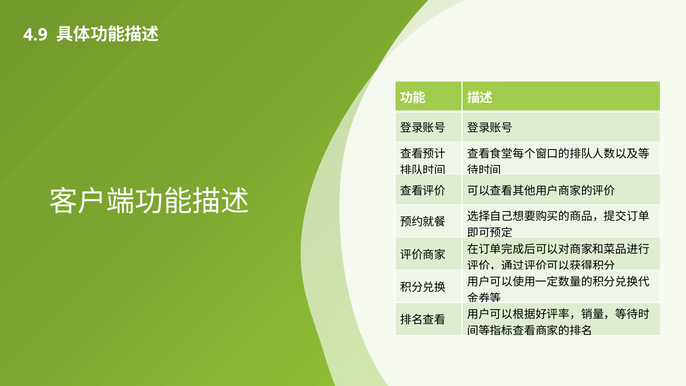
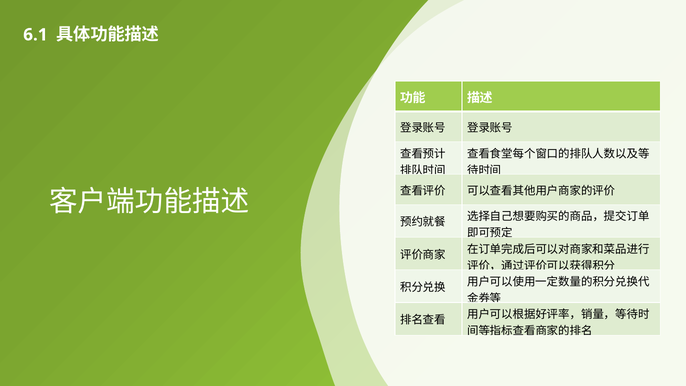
4.9: 4.9 -> 6.1
